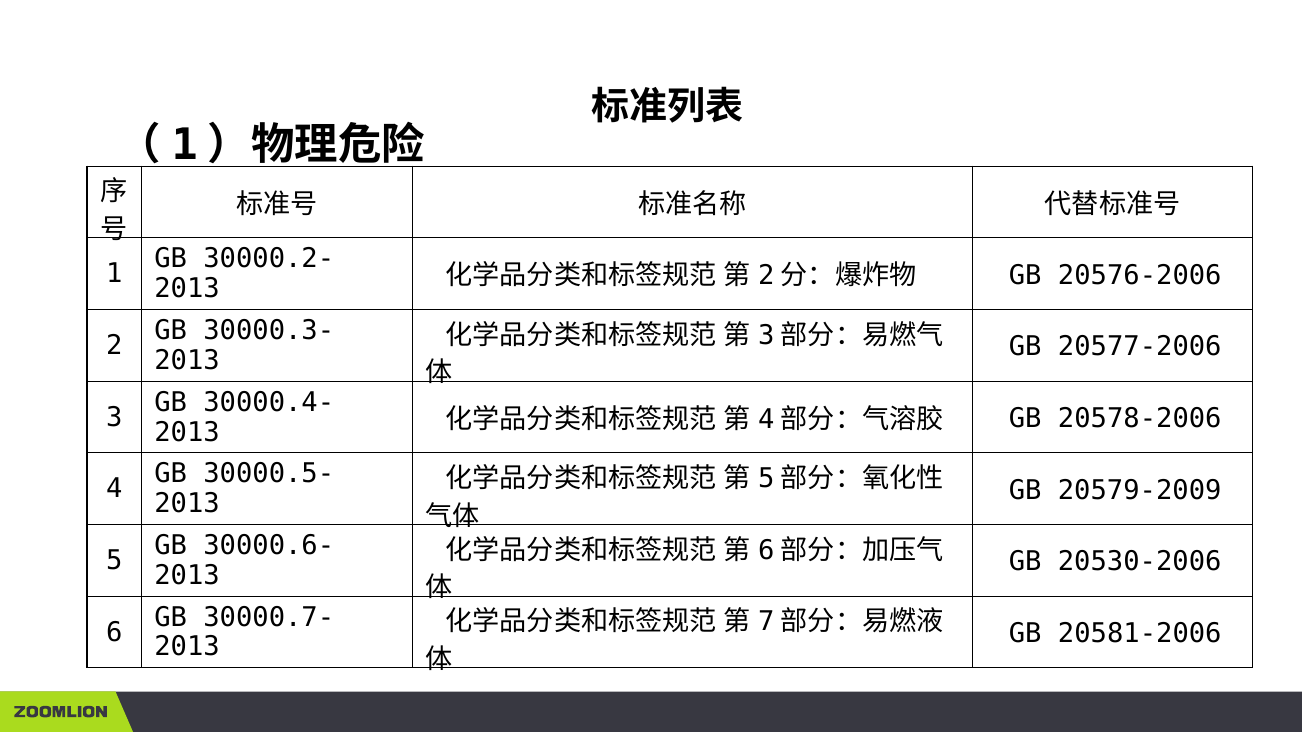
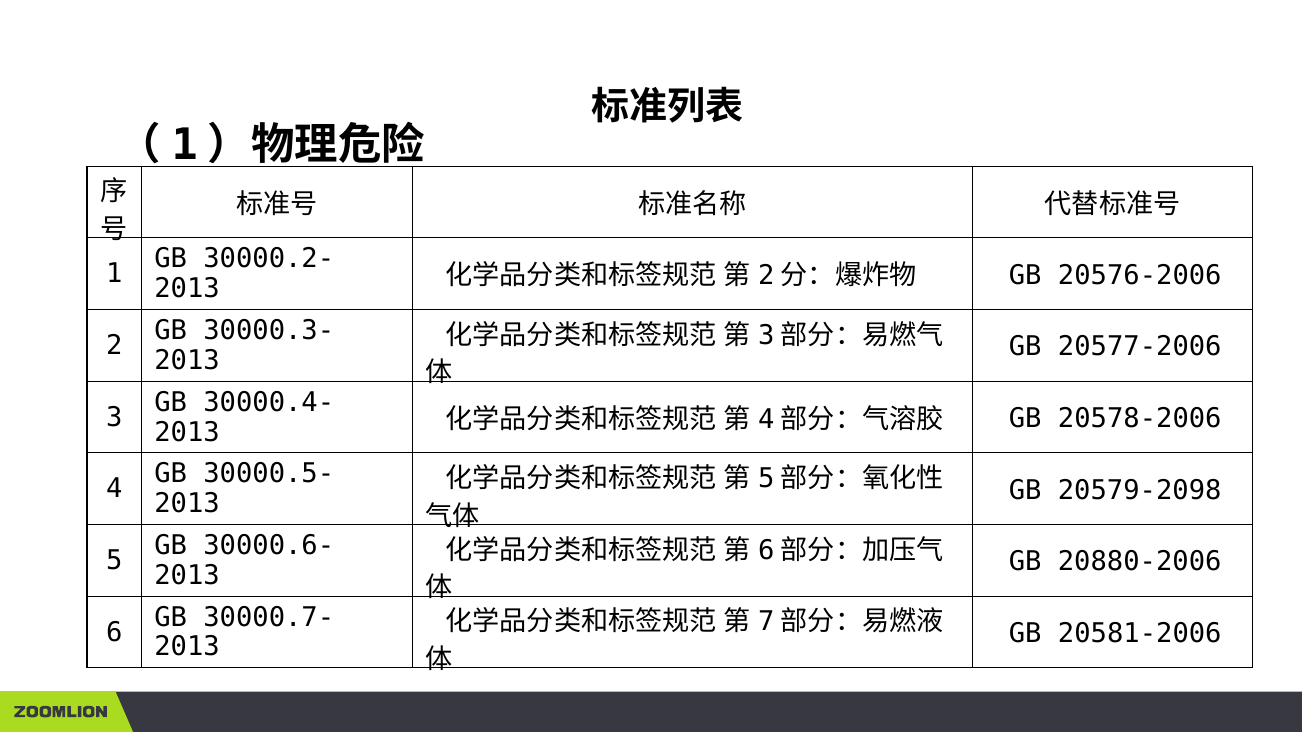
20579-2009: 20579-2009 -> 20579-2098
20530-2006: 20530-2006 -> 20880-2006
